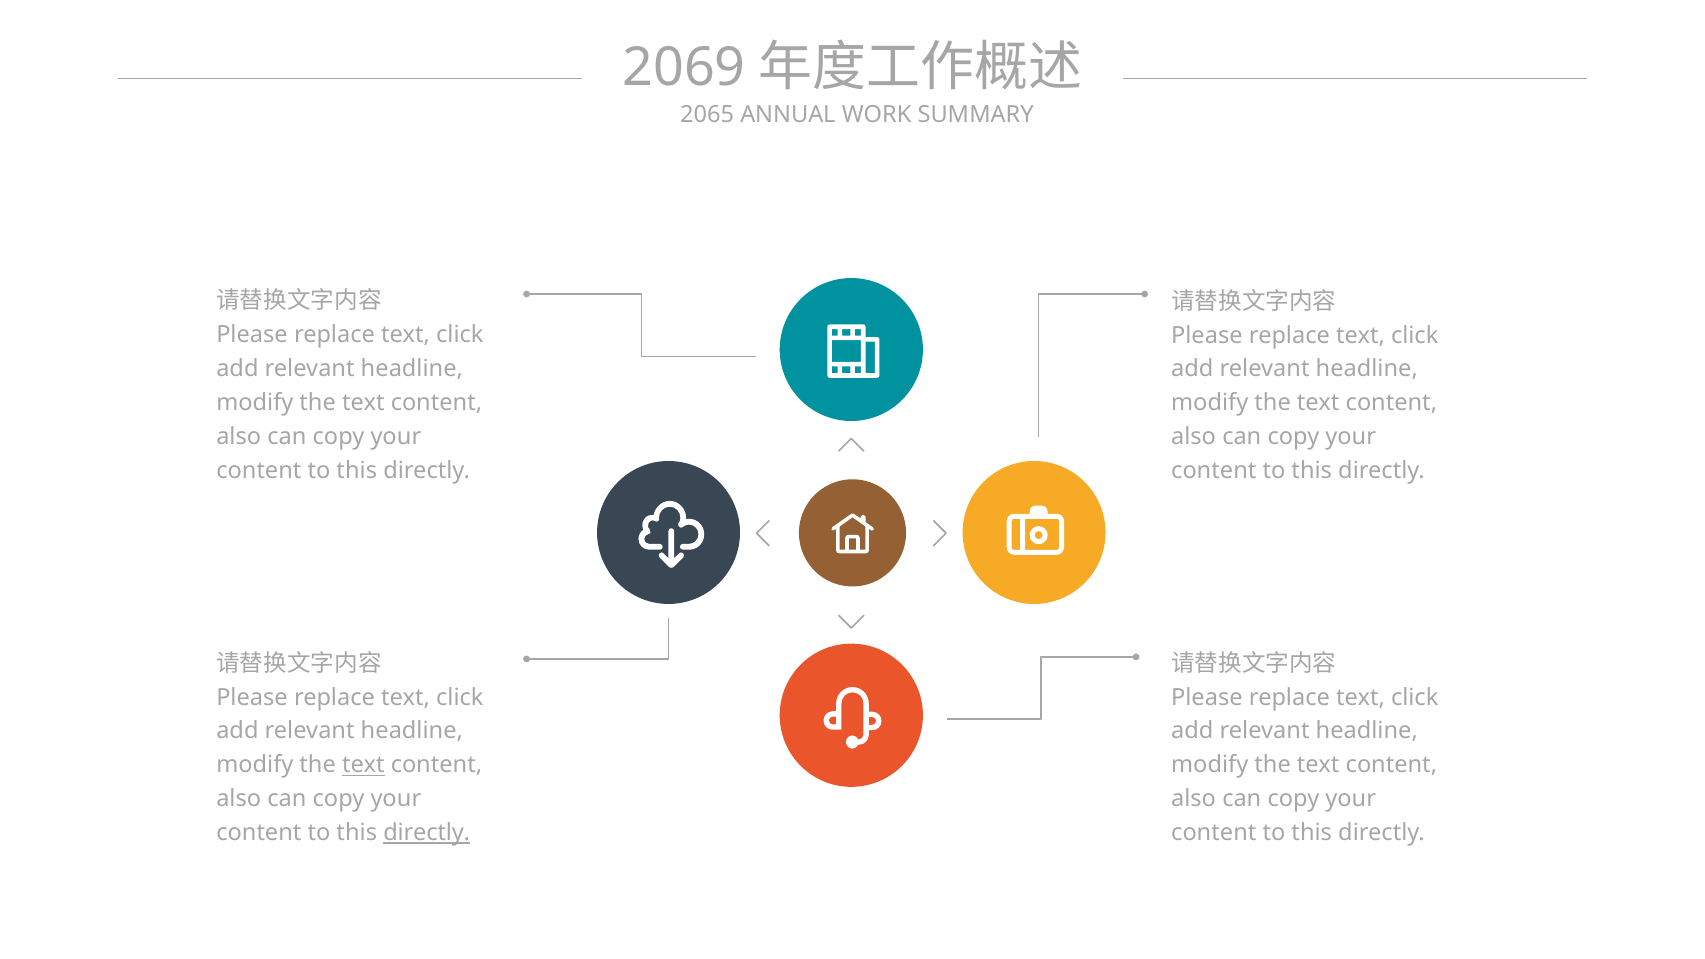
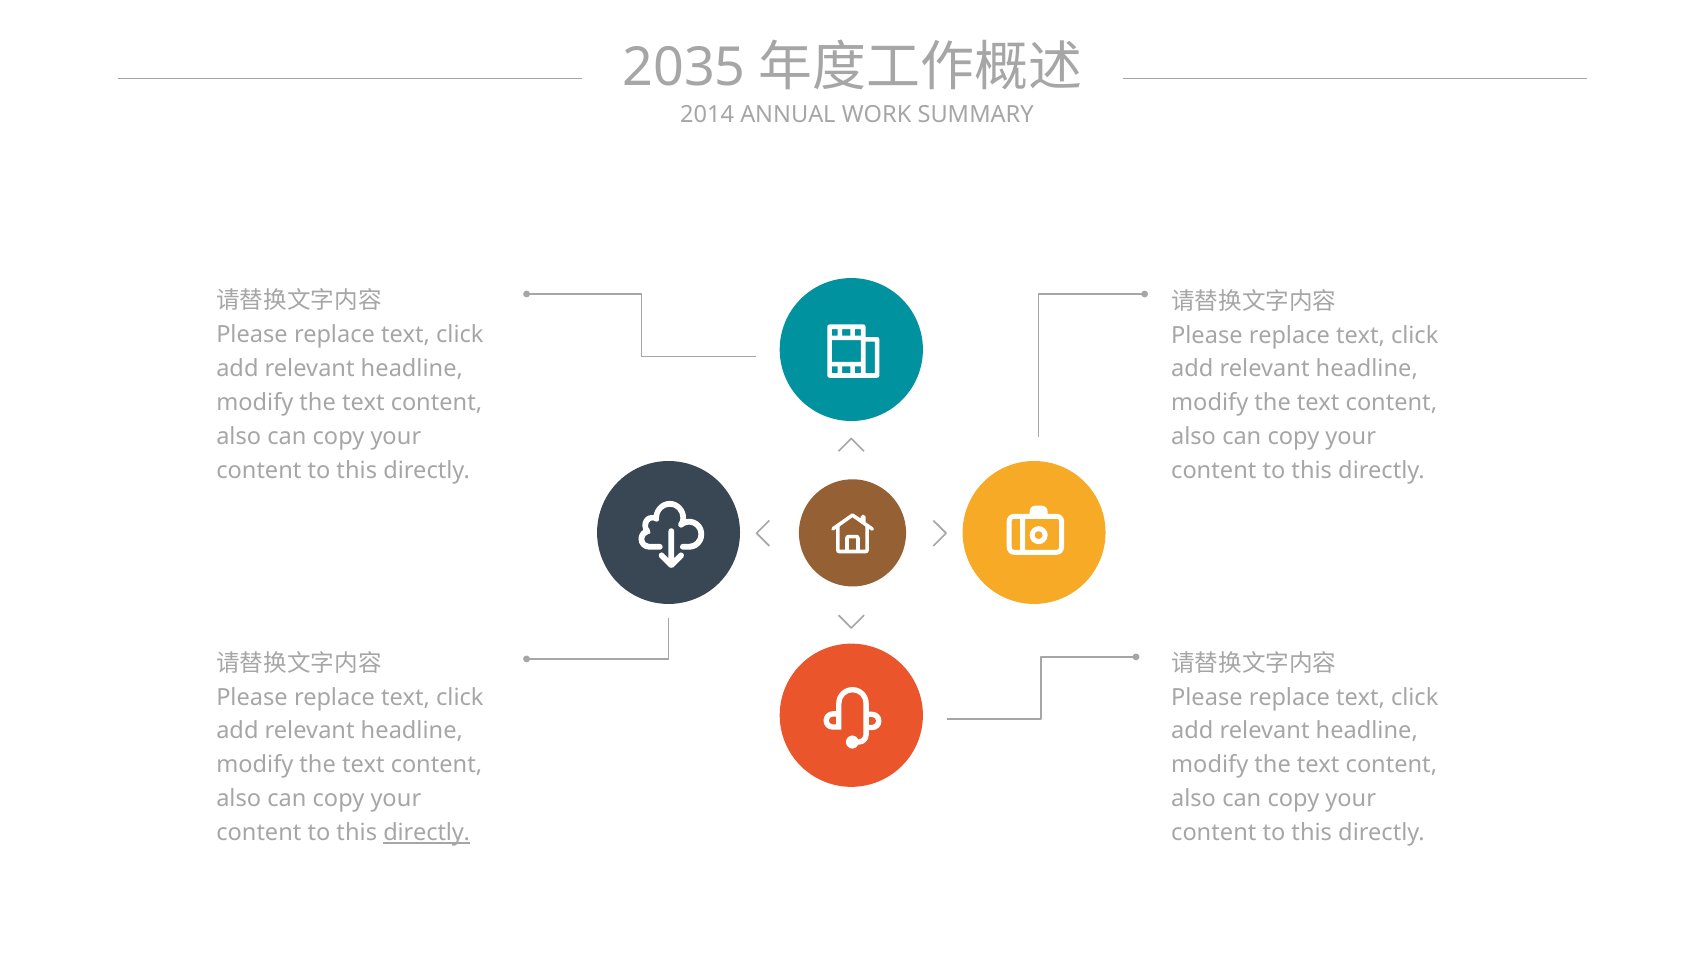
2069: 2069 -> 2035
2065: 2065 -> 2014
text at (363, 765) underline: present -> none
